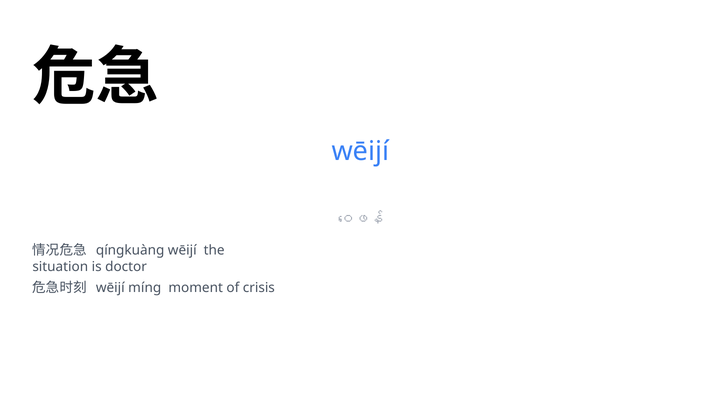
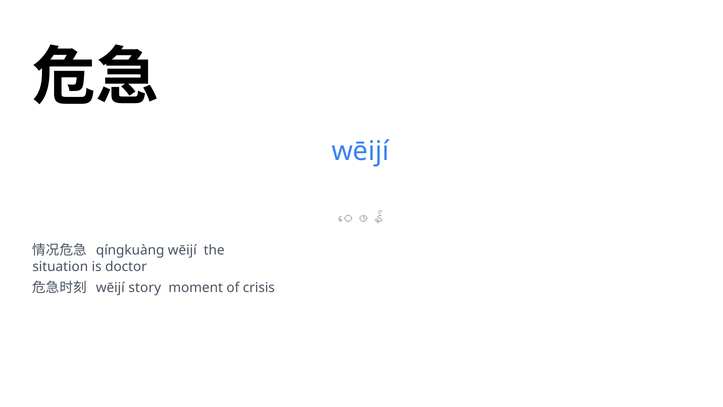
míng: míng -> story
